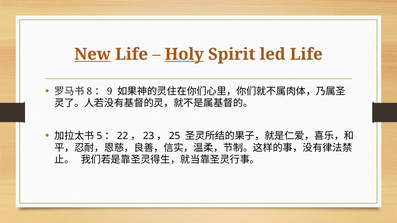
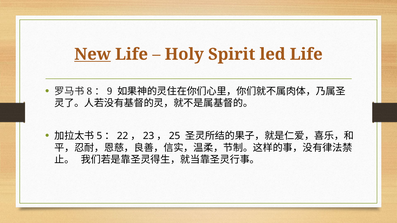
Holy underline: present -> none
